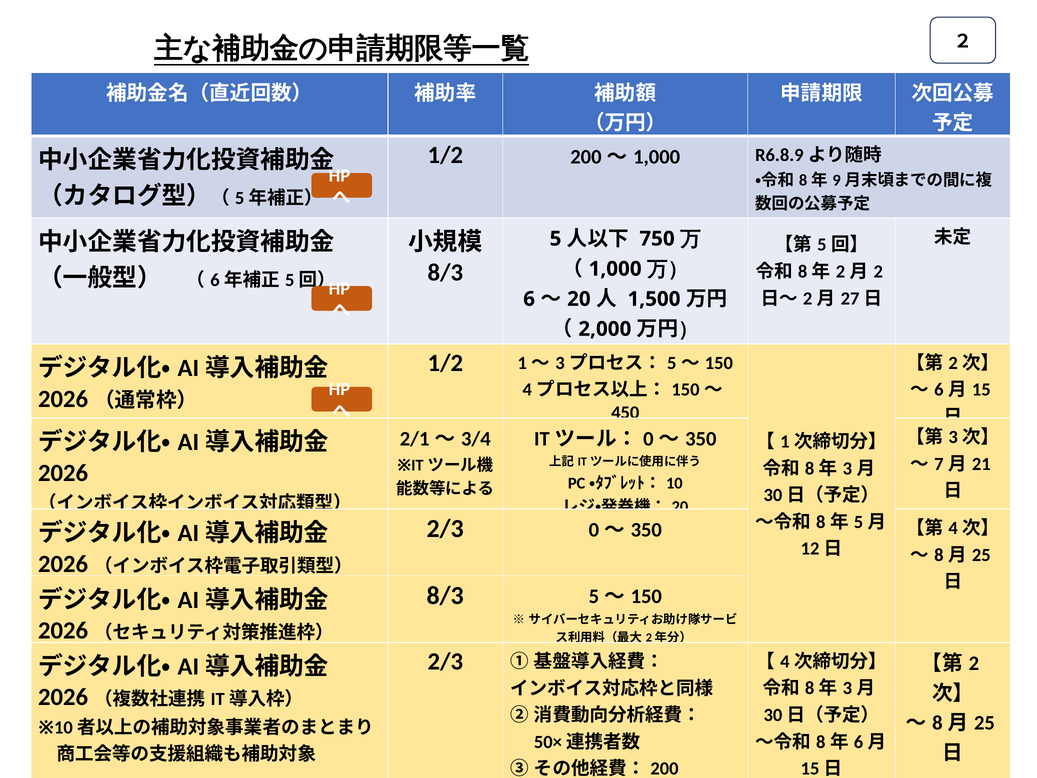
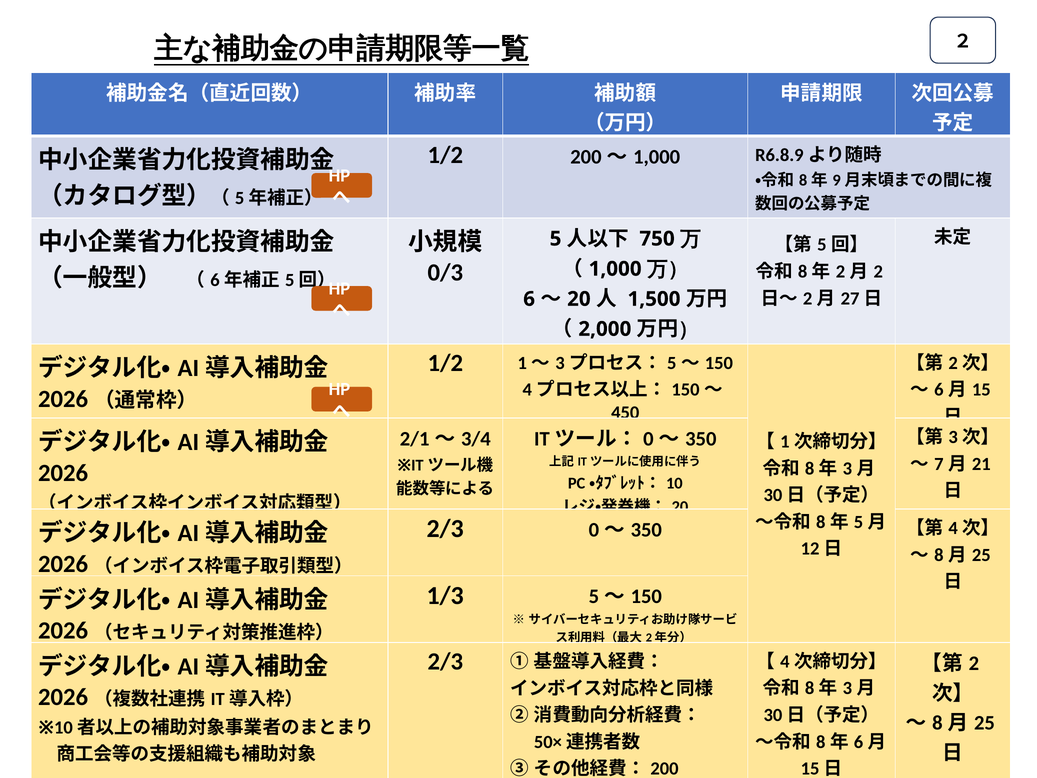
8/3 at (445, 273): 8/3 -> 0/3
8/3 at (445, 595): 8/3 -> 1/3
